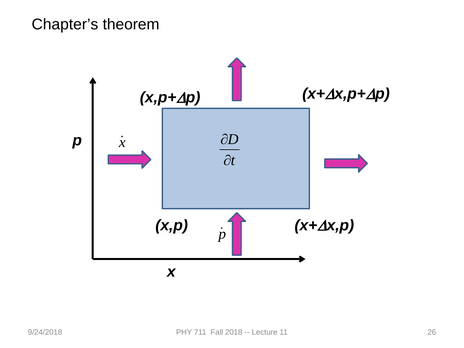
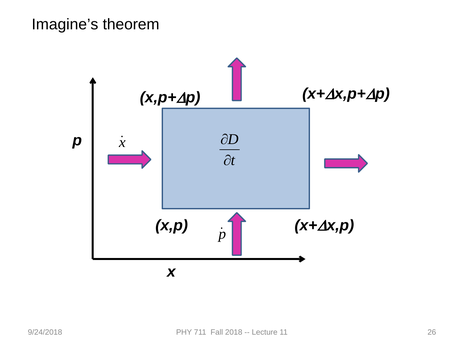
Chapter’s: Chapter’s -> Imagine’s
